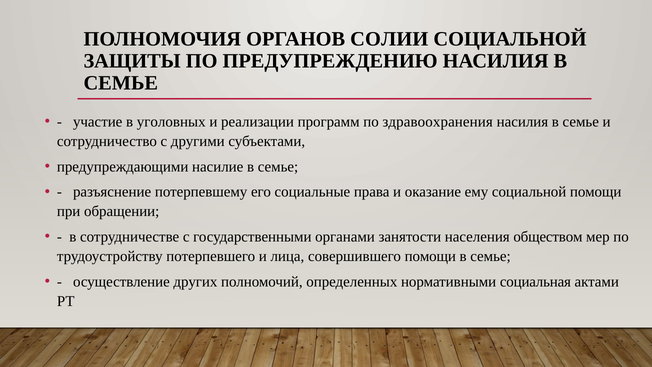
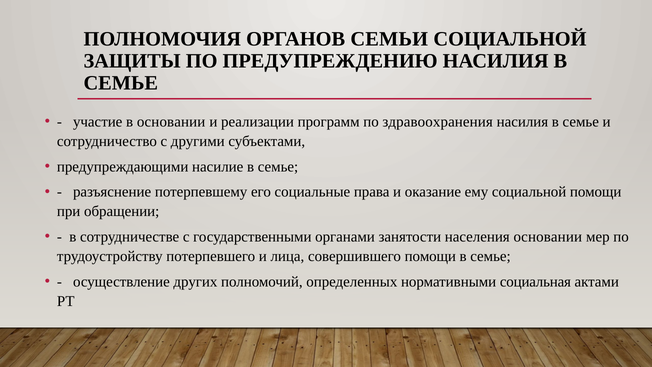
СОЛИИ: СОЛИИ -> СЕМЬИ
в уголовных: уголовных -> основании
населения обществом: обществом -> основании
